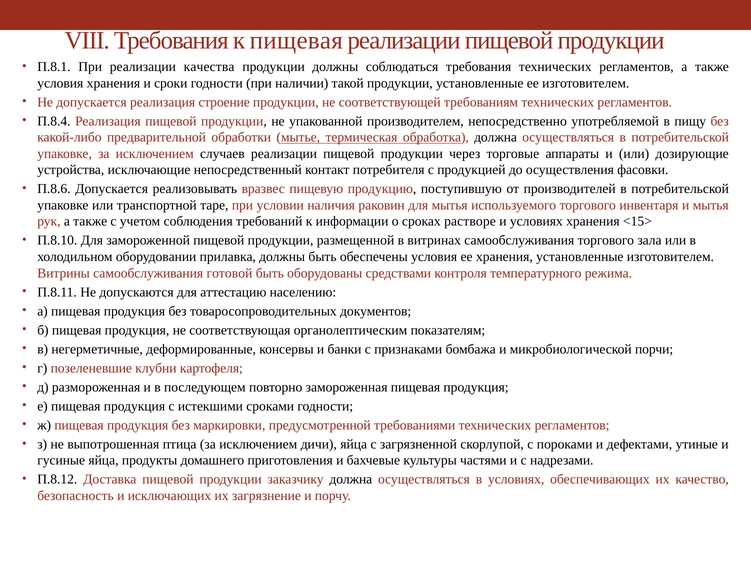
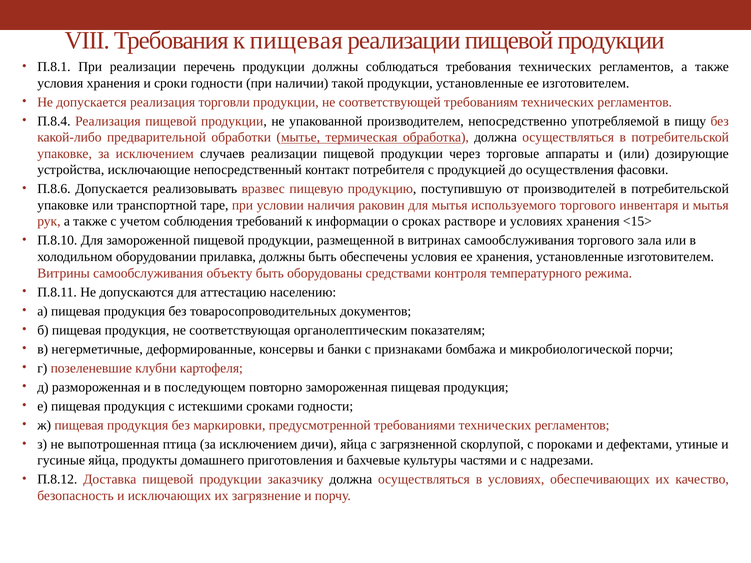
качества: качества -> перечень
строение: строение -> торговли
готовой: готовой -> объекту
